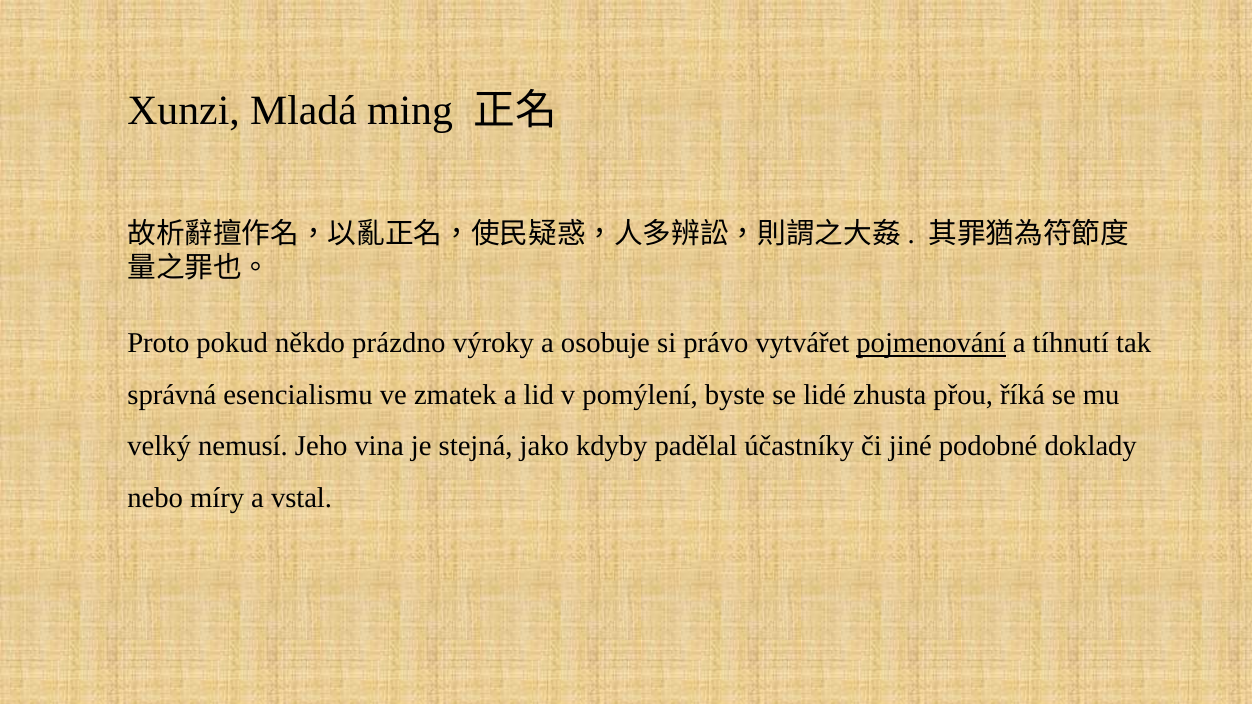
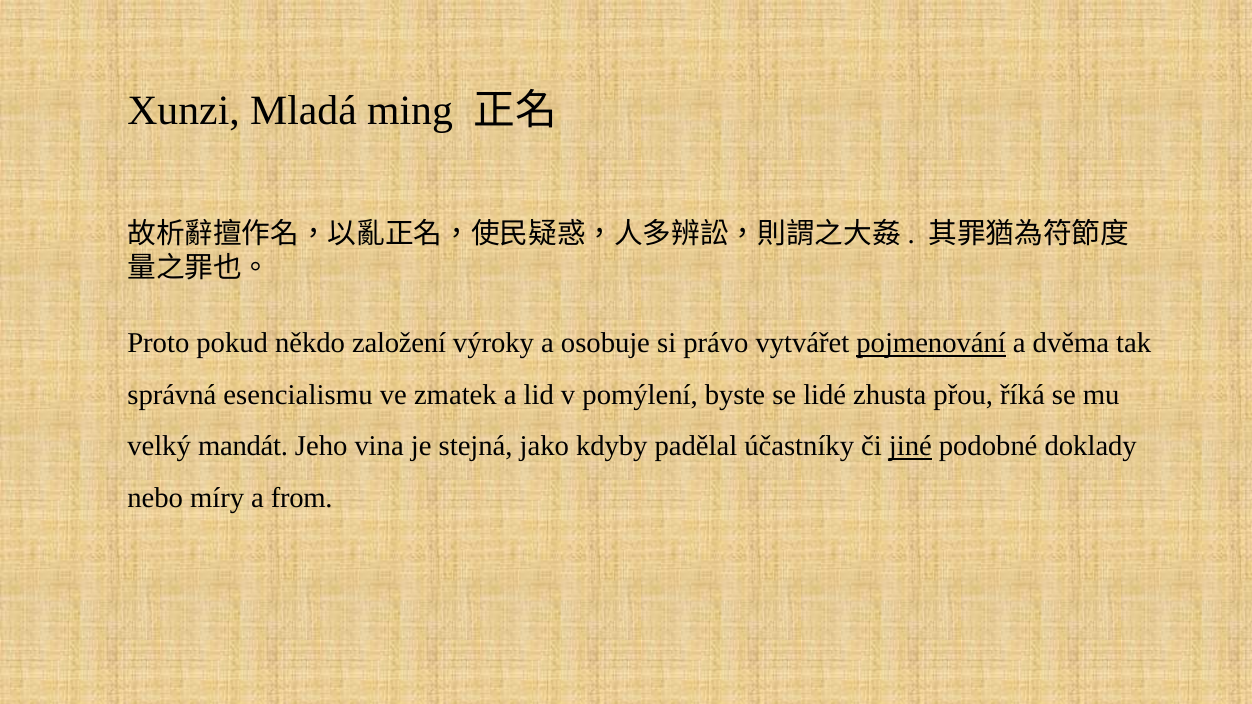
prázdno: prázdno -> založení
tíhnutí: tíhnutí -> dvěma
nemusí: nemusí -> mandát
jiné underline: none -> present
vstal: vstal -> from
